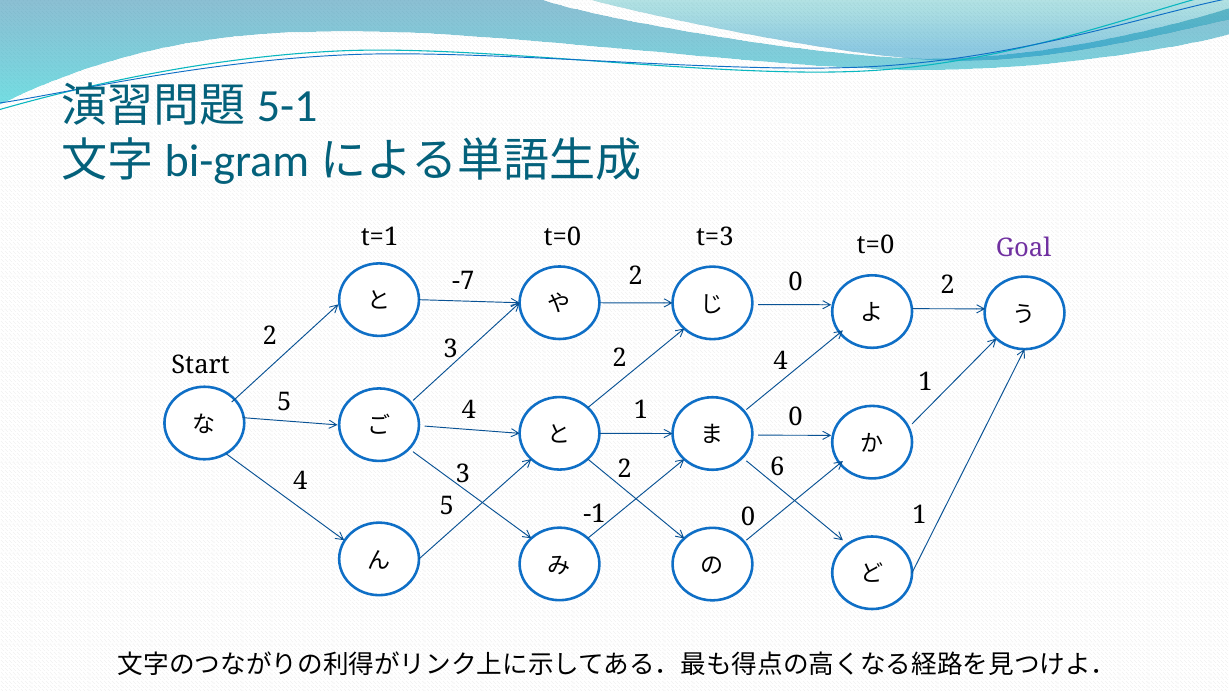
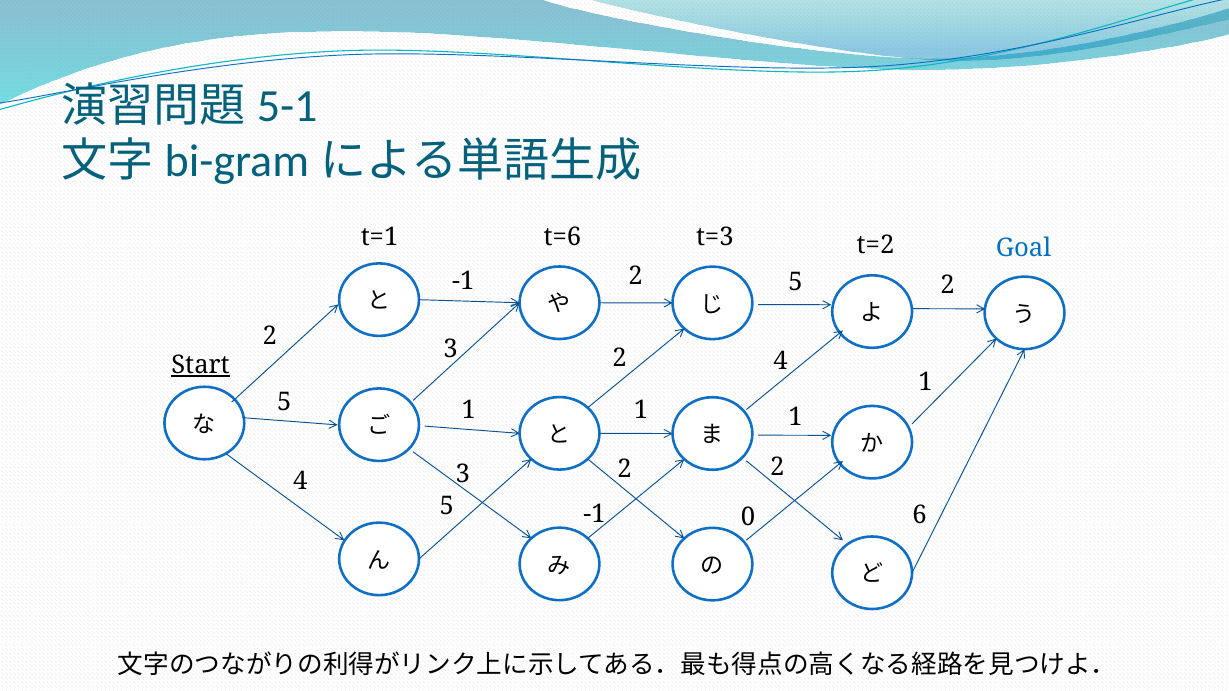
t=1 t=0: t=0 -> t=6
t=0 at (876, 246): t=0 -> t=2
Goal colour: purple -> blue
-7 at (463, 281): -7 -> -1
2 0: 0 -> 5
Start underline: none -> present
5 4: 4 -> 1
0 at (796, 418): 0 -> 1
2 6: 6 -> 2
0 1: 1 -> 6
